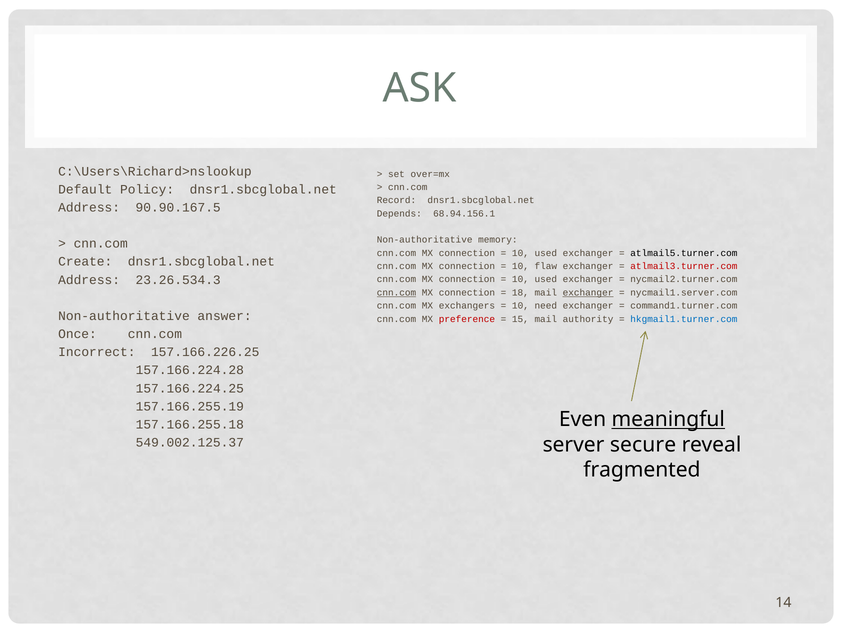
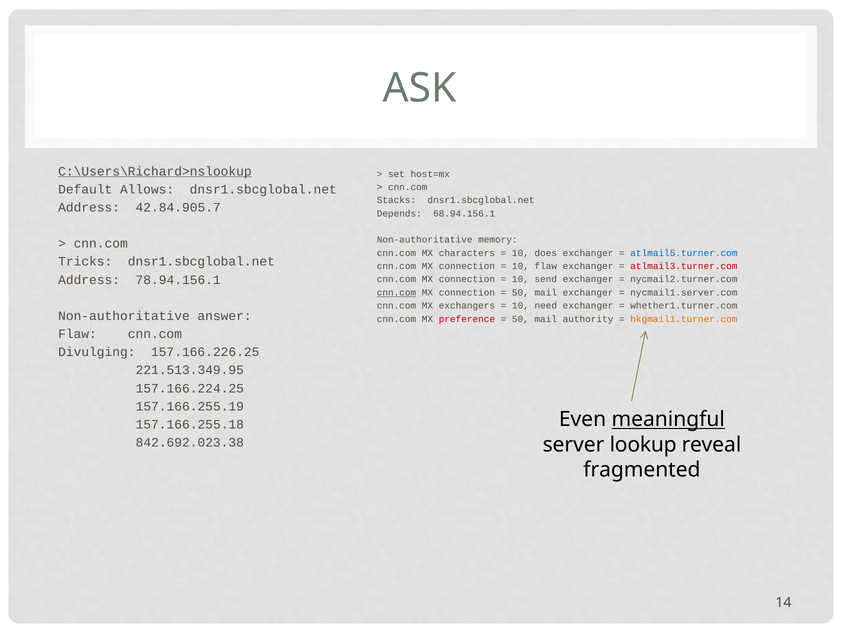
C:\Users\Richard>nslookup underline: none -> present
over=mx: over=mx -> host=mx
Policy: Policy -> Allows
Record: Record -> Stacks
90.90.167.5: 90.90.167.5 -> 42.84.905.7
connection at (467, 253): connection -> characters
used at (546, 253): used -> does
atlmail5.turner.com colour: black -> blue
Create: Create -> Tricks
23.26.534.3: 23.26.534.3 -> 78.94.156.1
used at (546, 279): used -> send
18 at (520, 292): 18 -> 50
exchanger at (588, 292) underline: present -> none
command1.turner.com: command1.turner.com -> whether1.turner.com
15 at (520, 319): 15 -> 50
hkgmail1.turner.com colour: blue -> orange
Once at (77, 334): Once -> Flaw
Incorrect: Incorrect -> Divulging
157.166.224.28: 157.166.224.28 -> 221.513.349.95
549.002.125.37: 549.002.125.37 -> 842.692.023.38
secure: secure -> lookup
